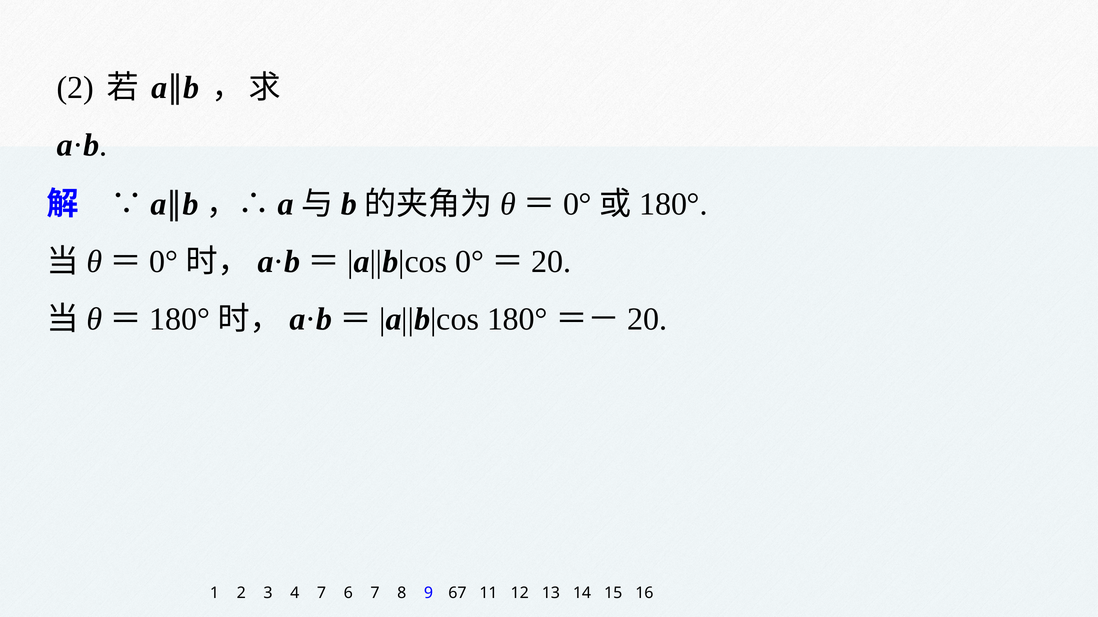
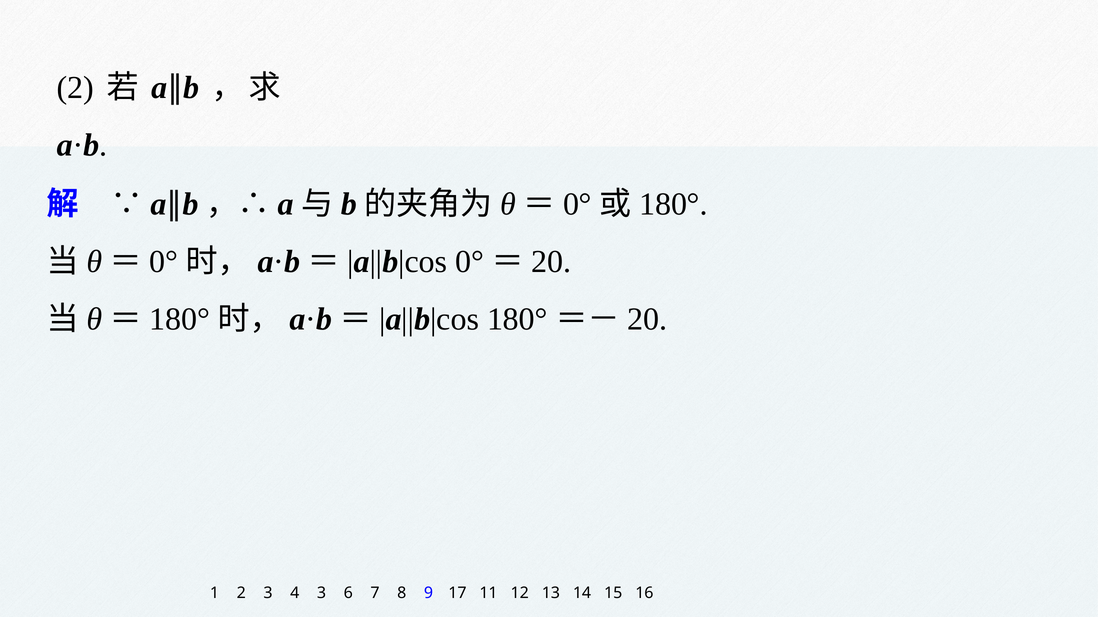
4 7: 7 -> 3
67: 67 -> 17
